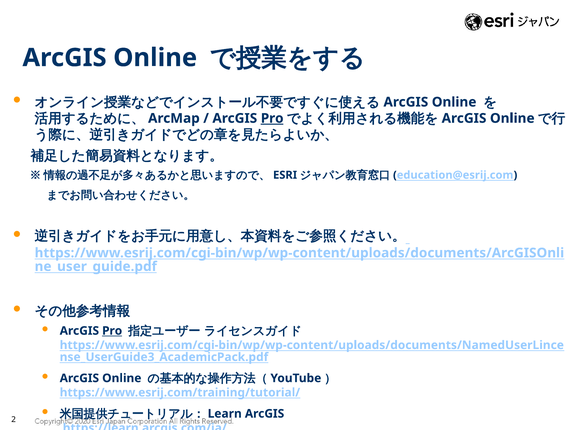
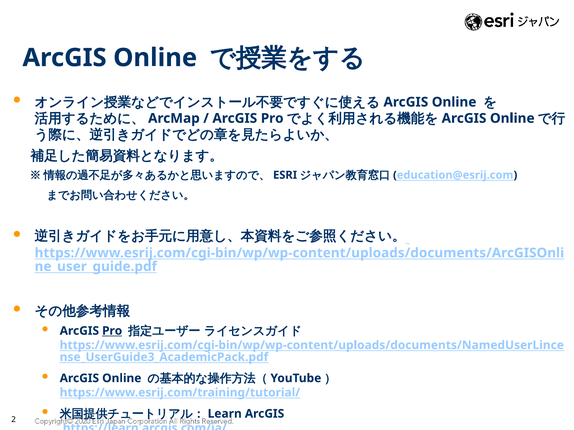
Pro at (272, 118) underline: present -> none
